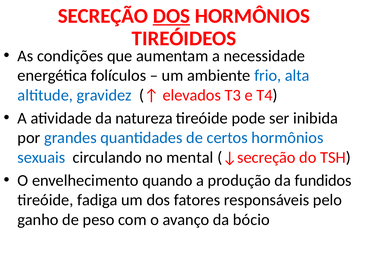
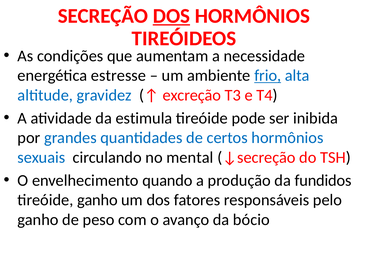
folículos: folículos -> estresse
frio underline: none -> present
elevados: elevados -> excreção
natureza: natureza -> estimula
tireóide fadiga: fadiga -> ganho
